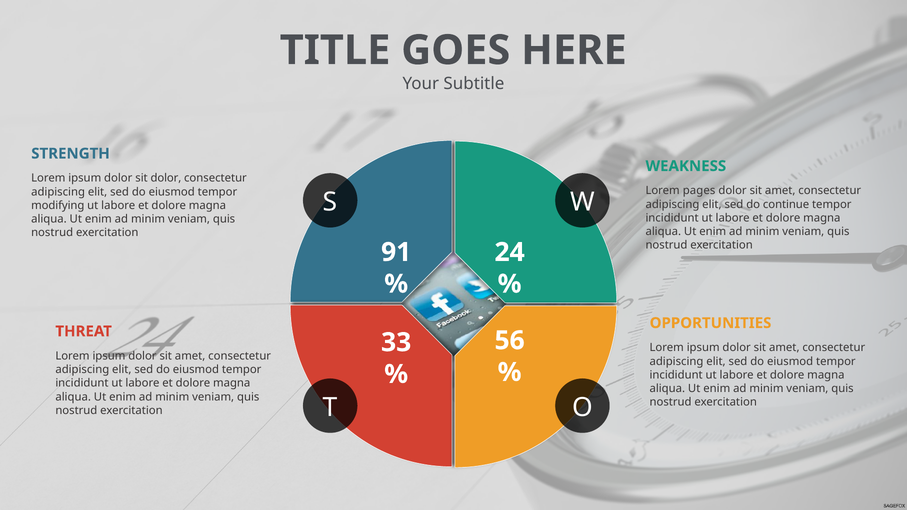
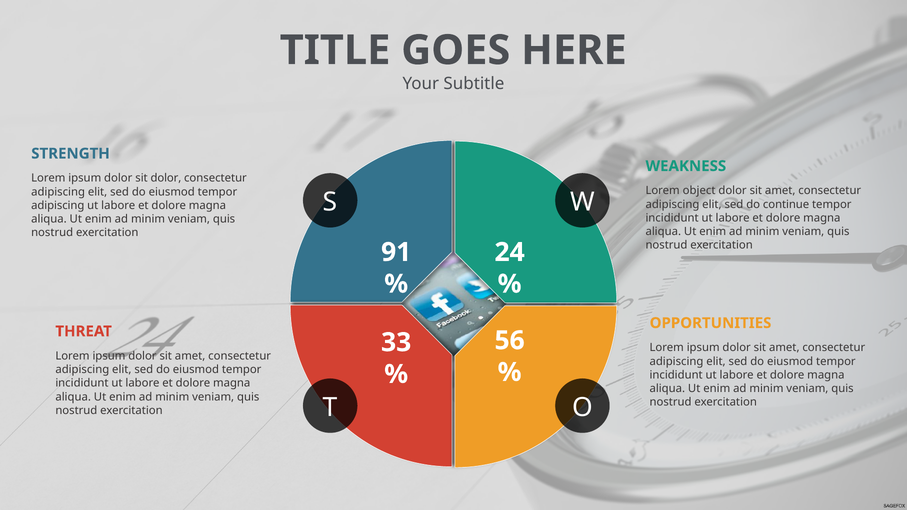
pages: pages -> object
modifying at (58, 206): modifying -> adipiscing
